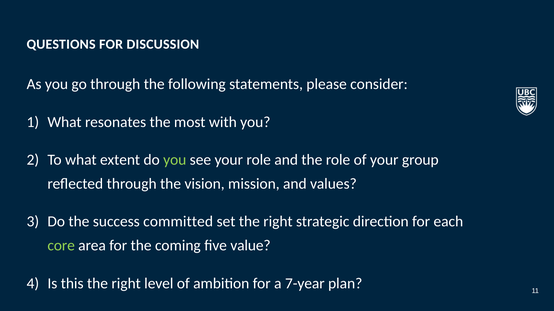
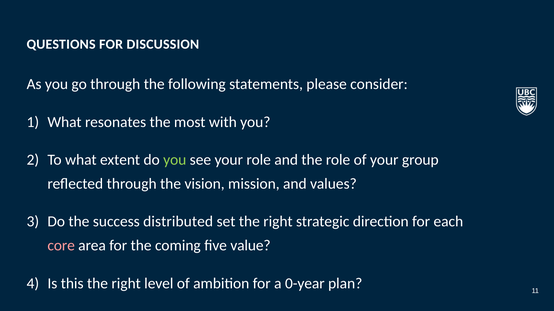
committed: committed -> distributed
core colour: light green -> pink
7-year: 7-year -> 0-year
